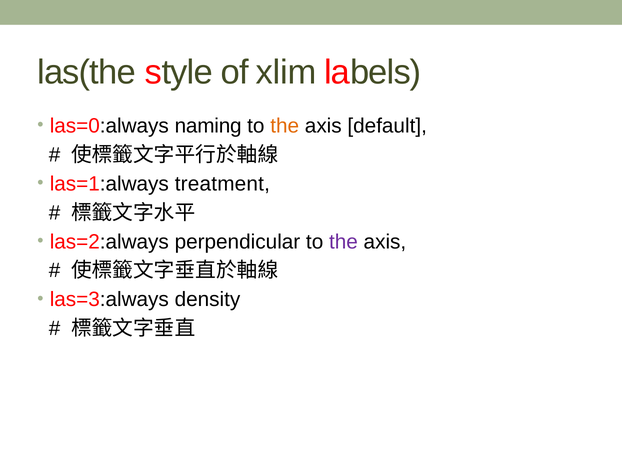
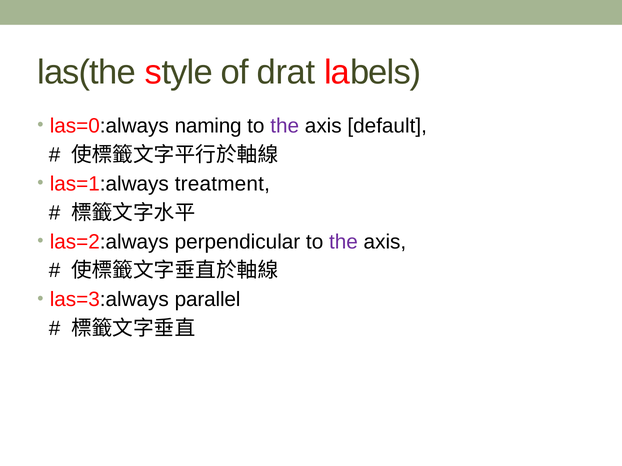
xlim: xlim -> drat
the at (285, 126) colour: orange -> purple
density: density -> parallel
